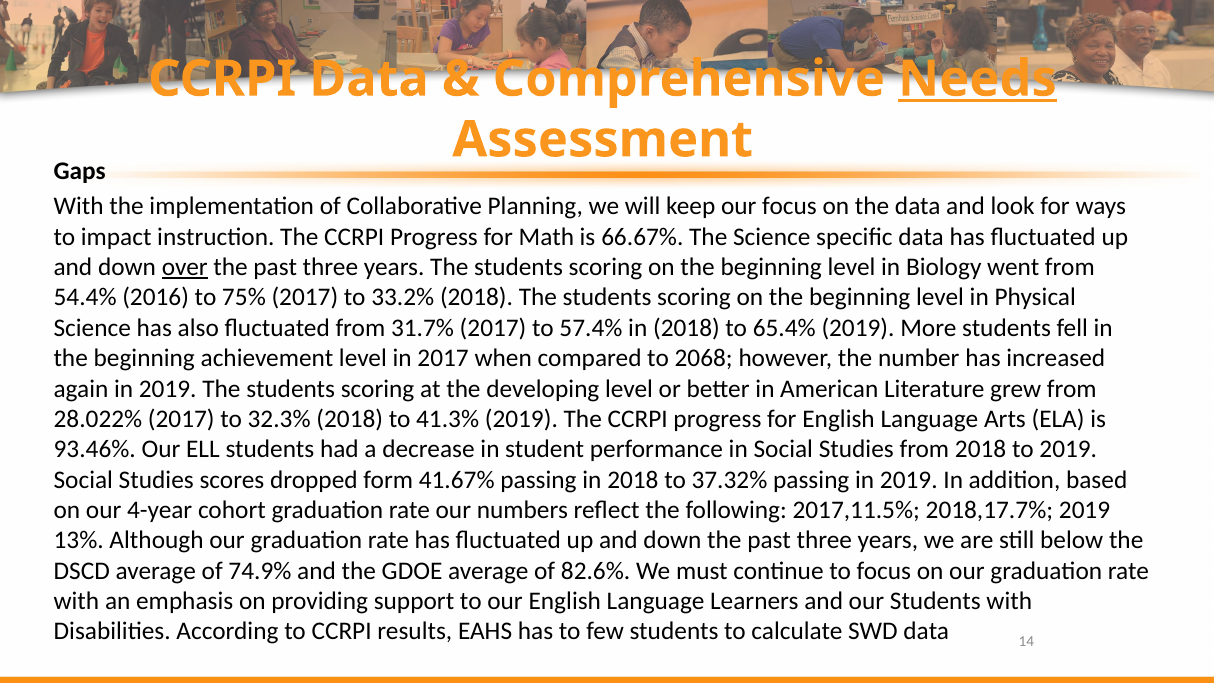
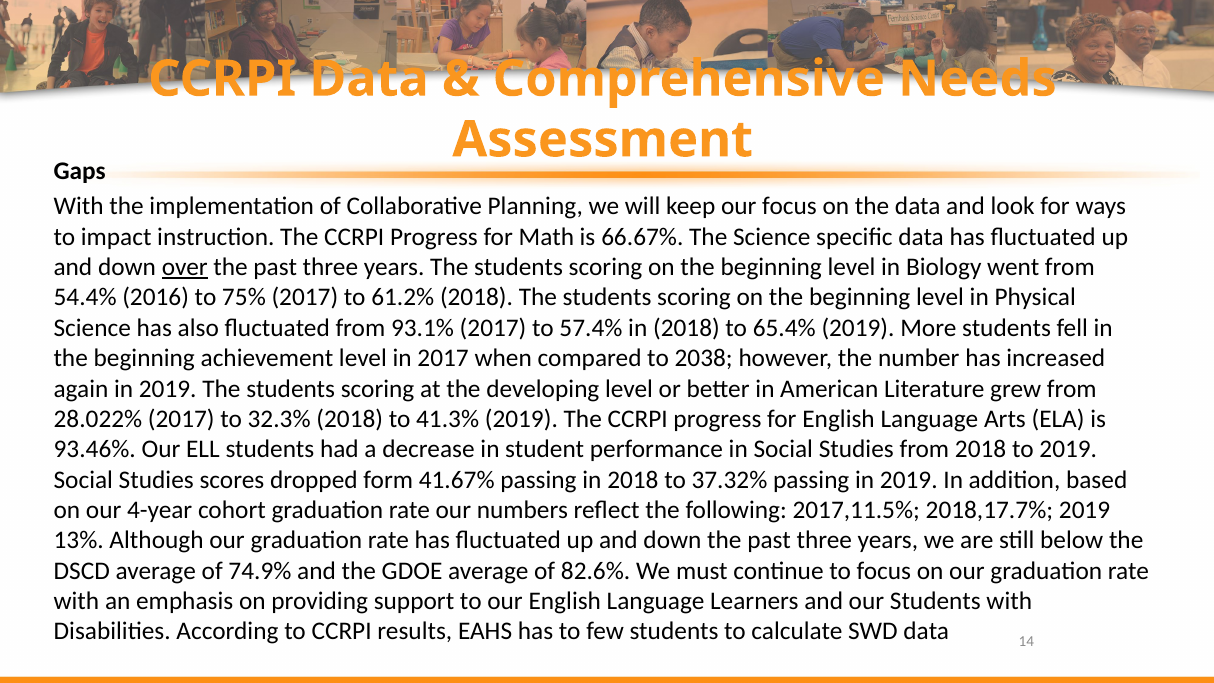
Needs underline: present -> none
33.2%: 33.2% -> 61.2%
31.7%: 31.7% -> 93.1%
2068: 2068 -> 2038
